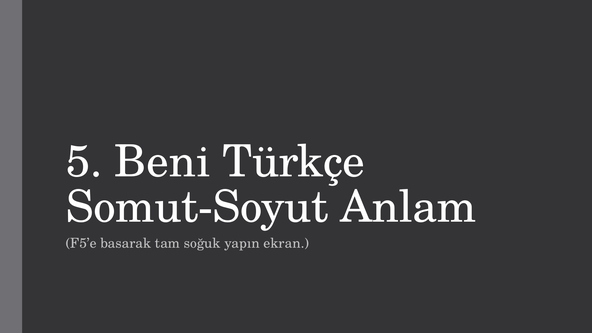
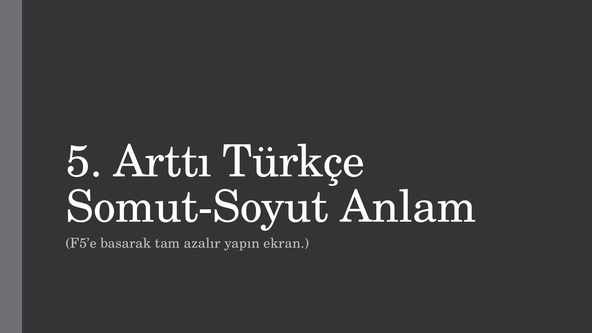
Beni: Beni -> Arttı
soğuk: soğuk -> azalır
